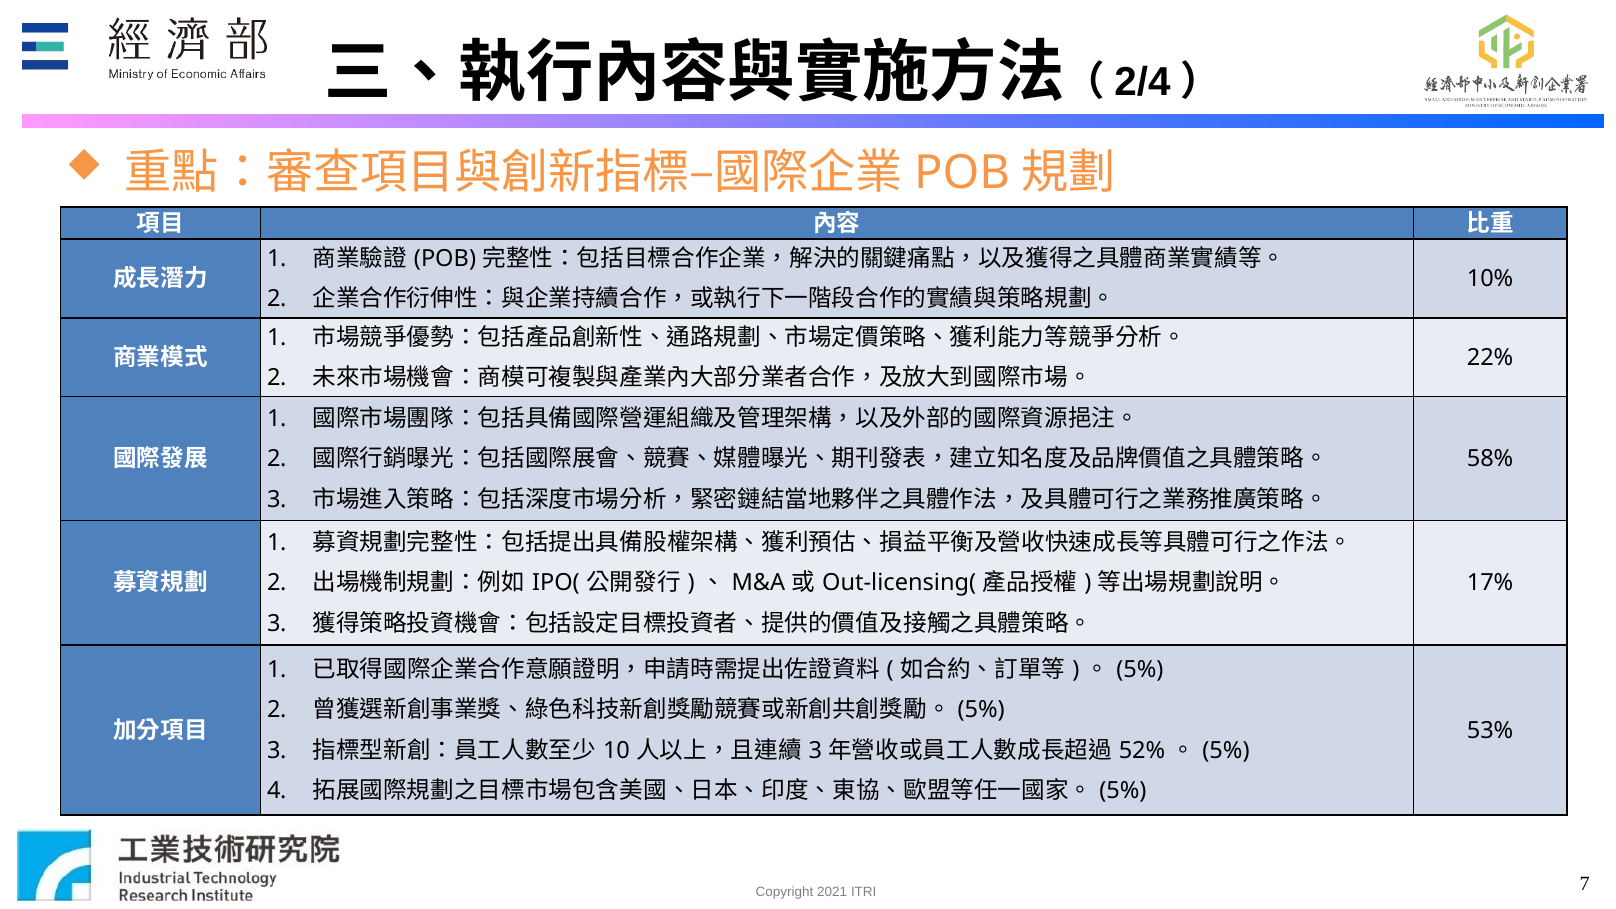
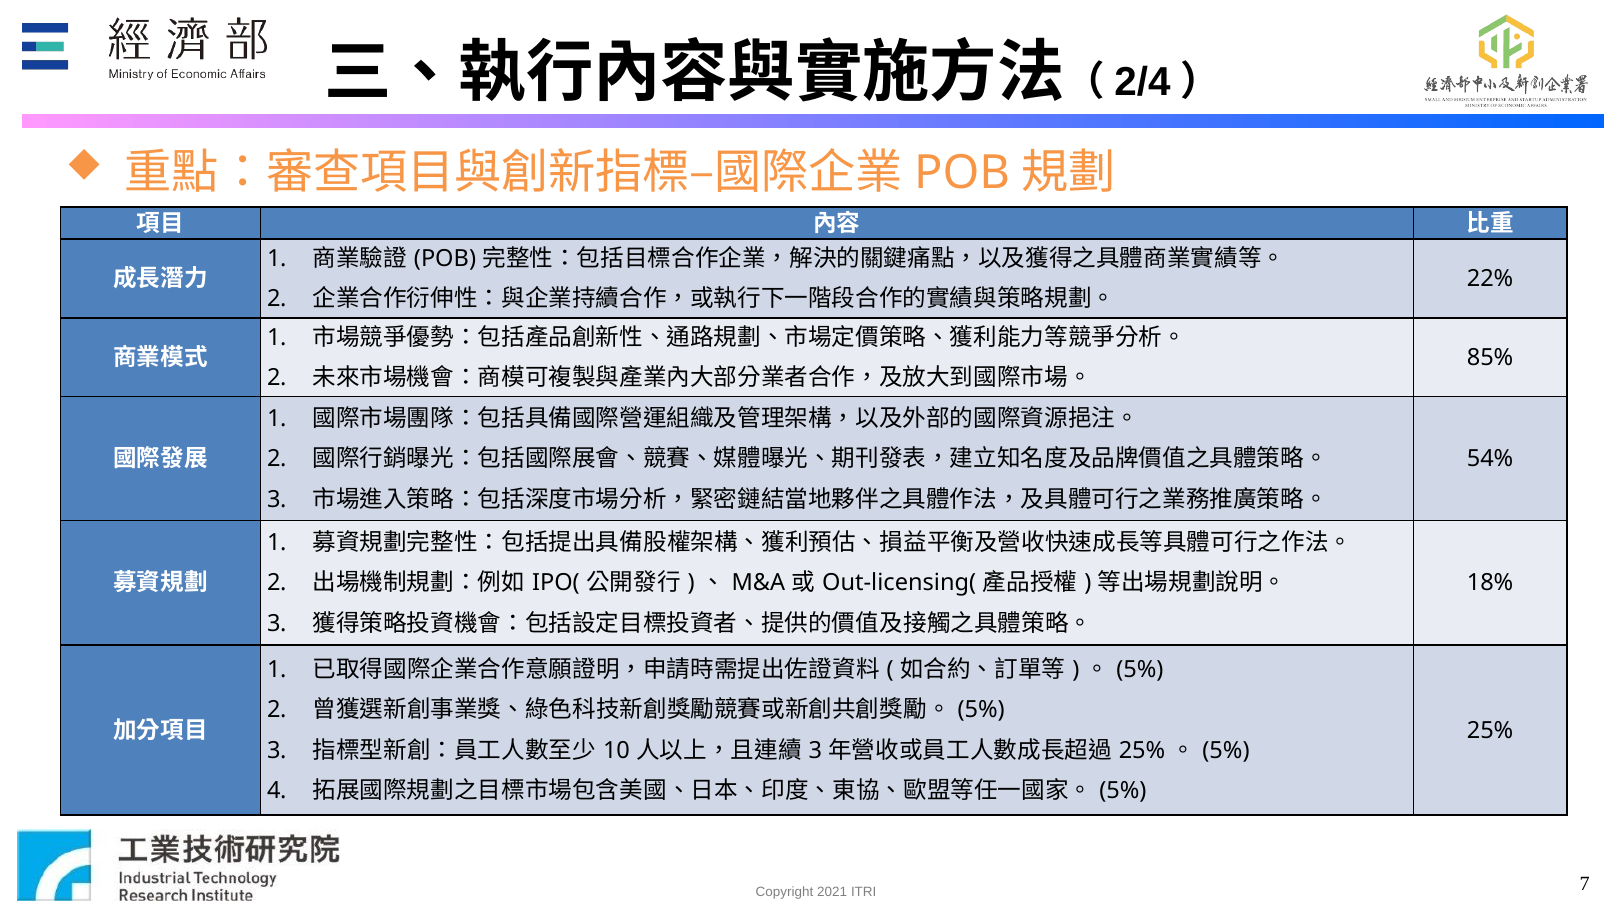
10%: 10% -> 22%
22%: 22% -> 85%
58%: 58% -> 54%
17%: 17% -> 18%
53% at (1490, 730): 53% -> 25%
52% at (1142, 751): 52% -> 25%
